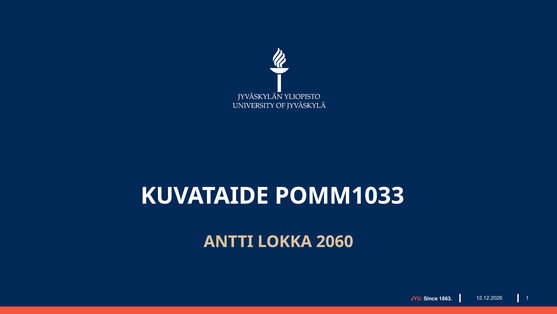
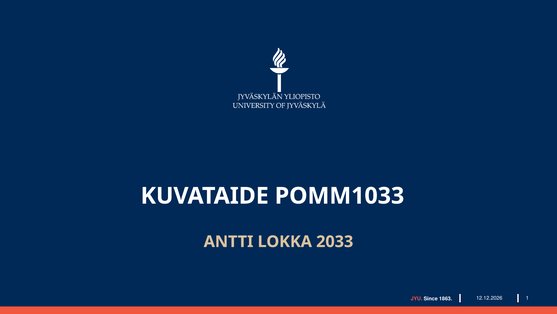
2060: 2060 -> 2033
